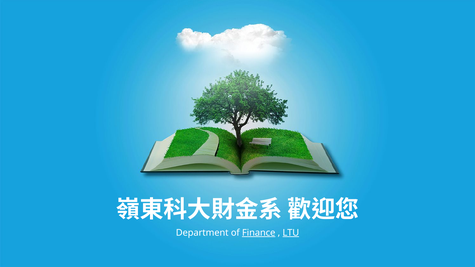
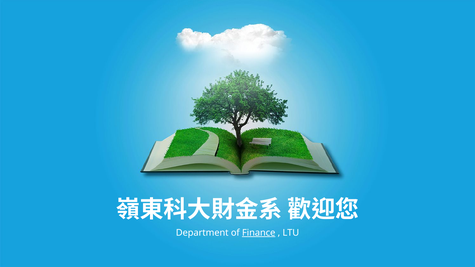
LTU underline: present -> none
